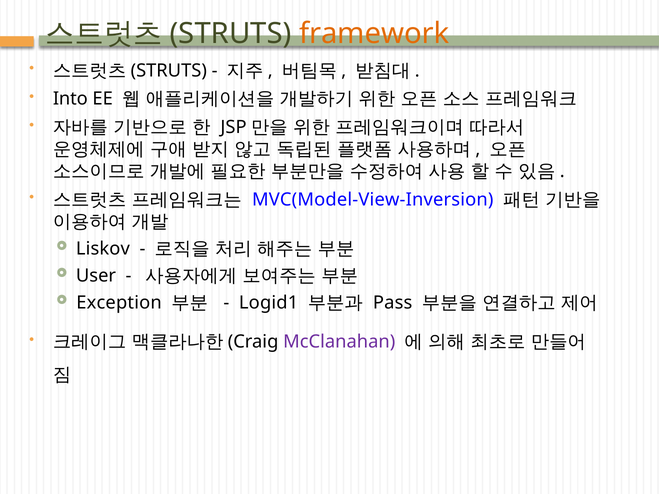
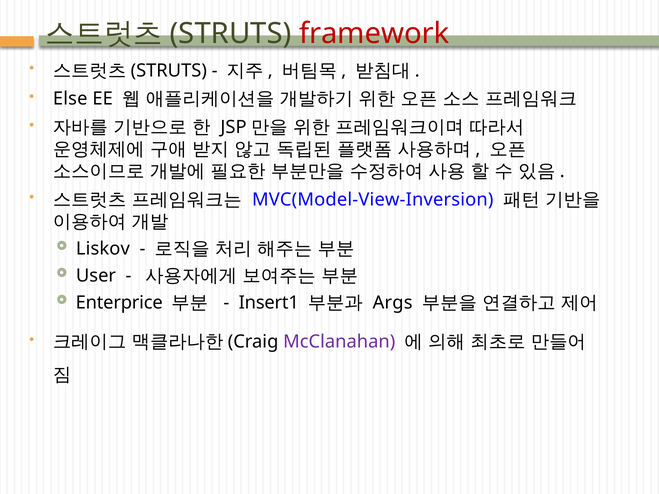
framework colour: orange -> red
Into: Into -> Else
Exception: Exception -> Enterprice
Logid1: Logid1 -> Insert1
Pass: Pass -> Args
